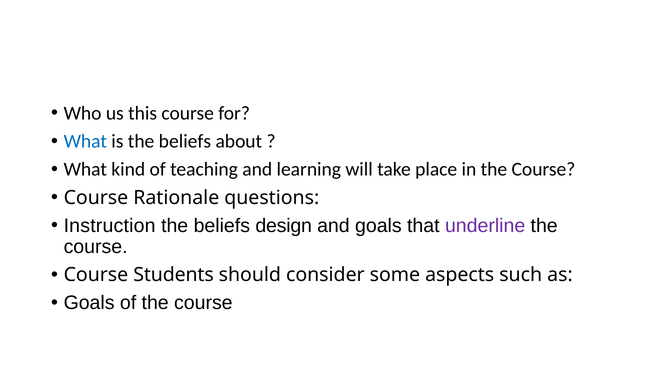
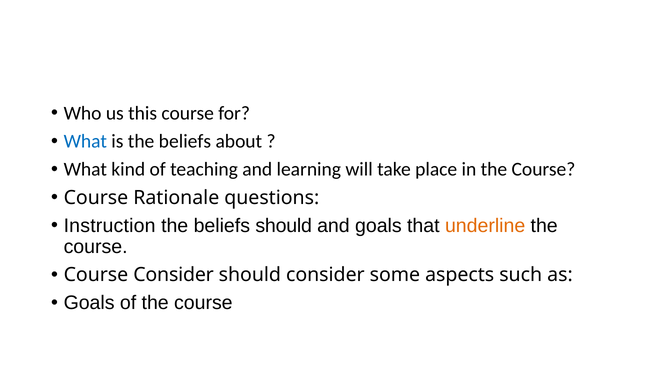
beliefs design: design -> should
underline colour: purple -> orange
Course Students: Students -> Consider
